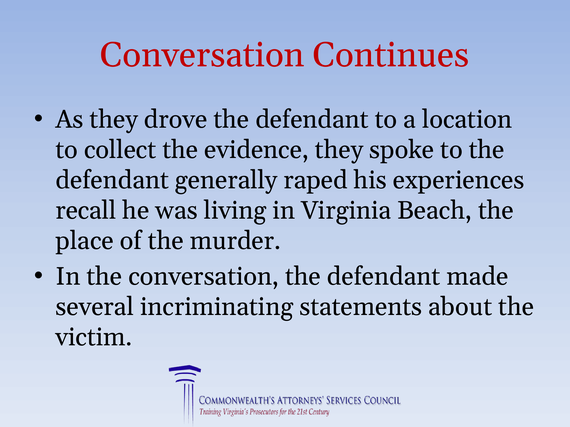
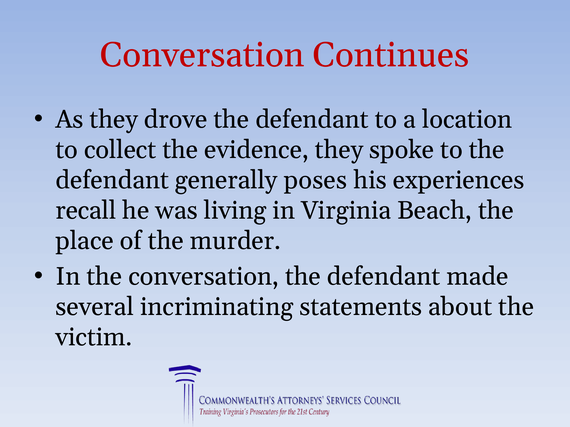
raped: raped -> poses
